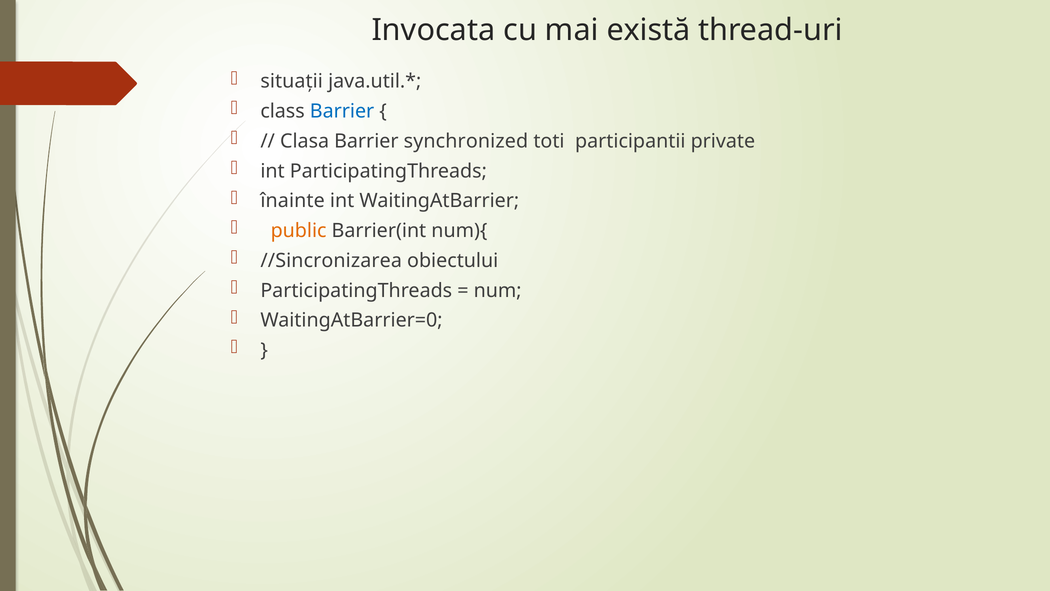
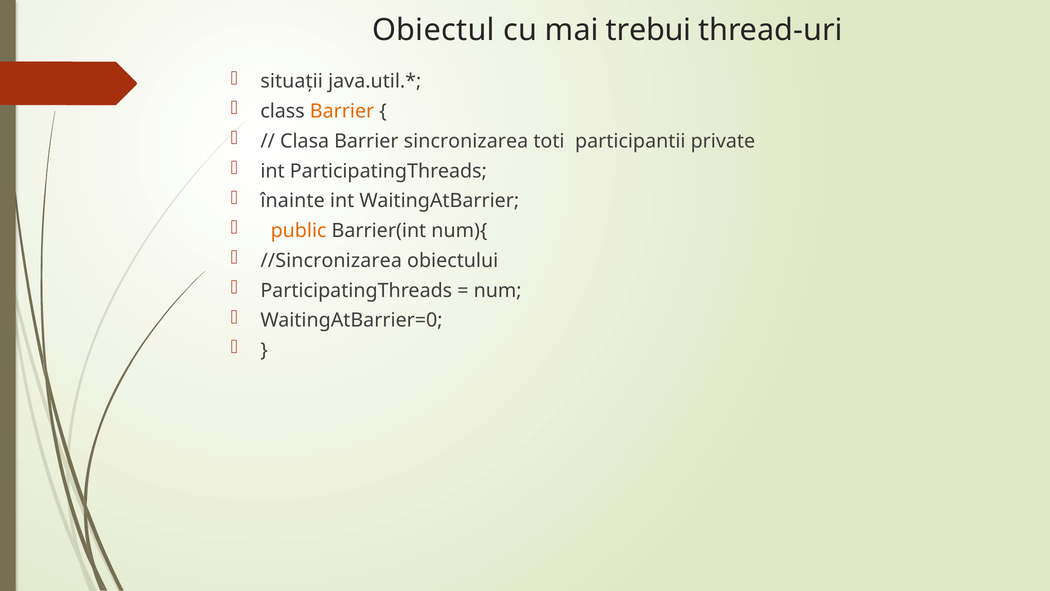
Invocata: Invocata -> Obiectul
există: există -> trebui
Barrier at (342, 111) colour: blue -> orange
synchronized: synchronized -> sincronizarea
